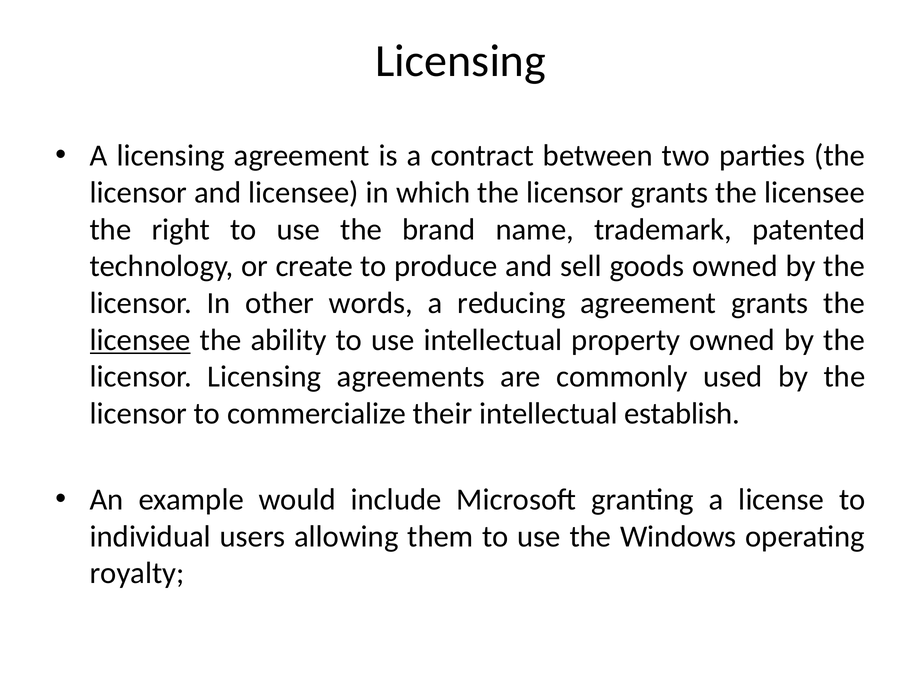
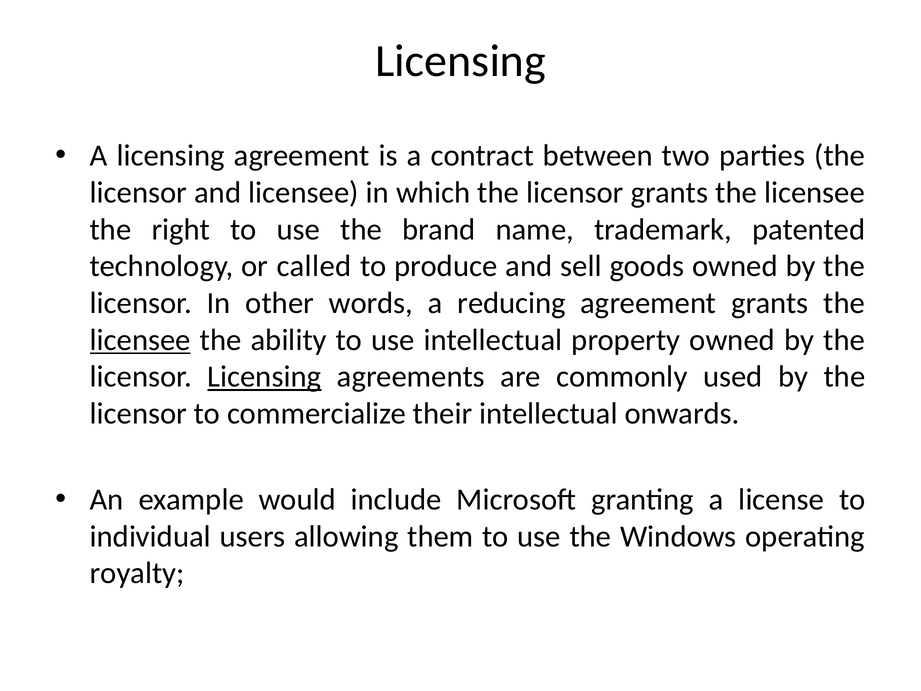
create: create -> called
Licensing at (264, 377) underline: none -> present
establish: establish -> onwards
